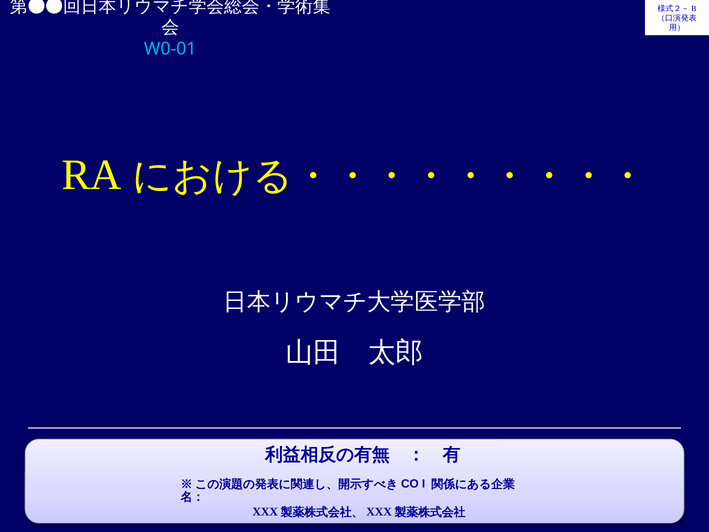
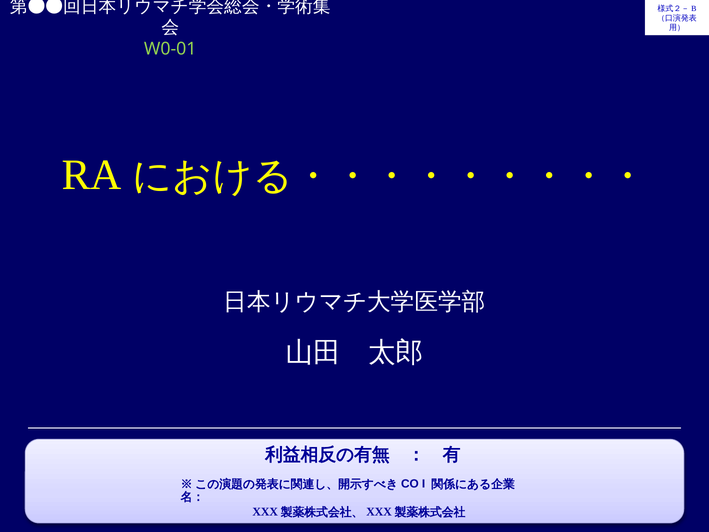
W0-01 colour: light blue -> light green
